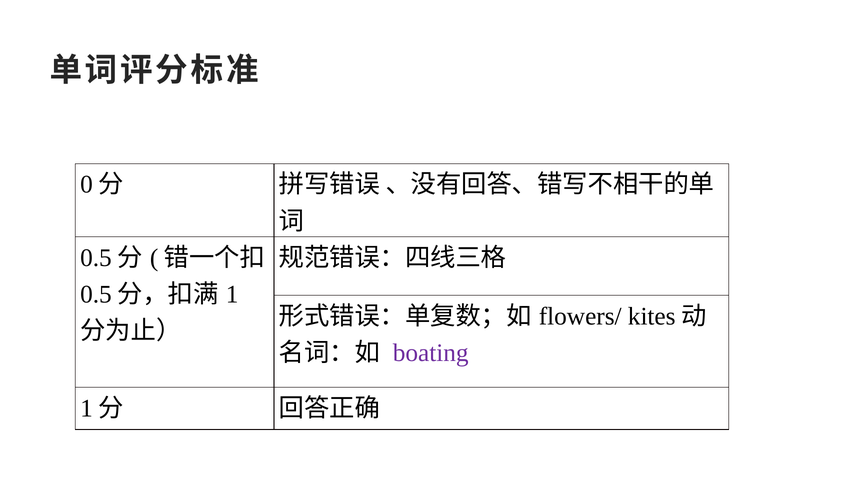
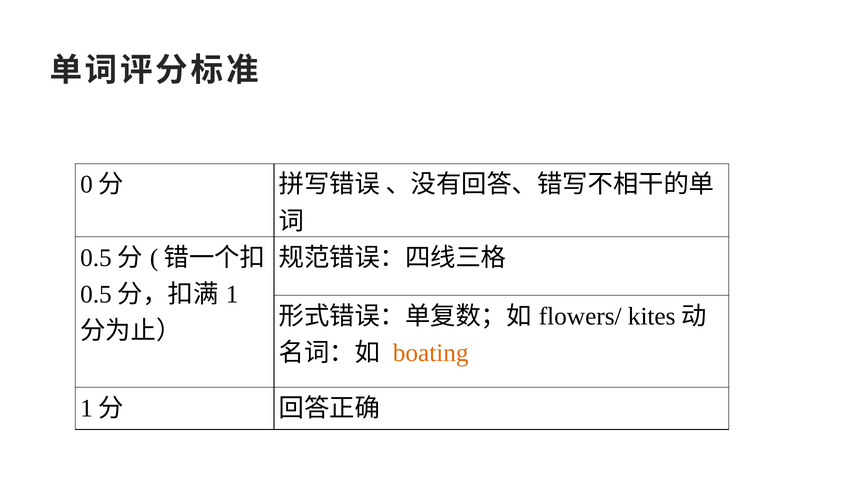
boating colour: purple -> orange
